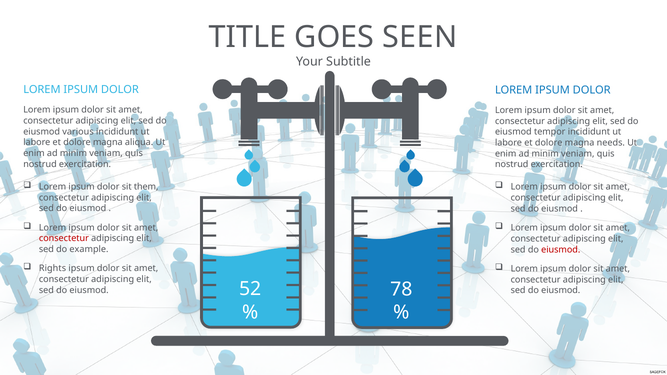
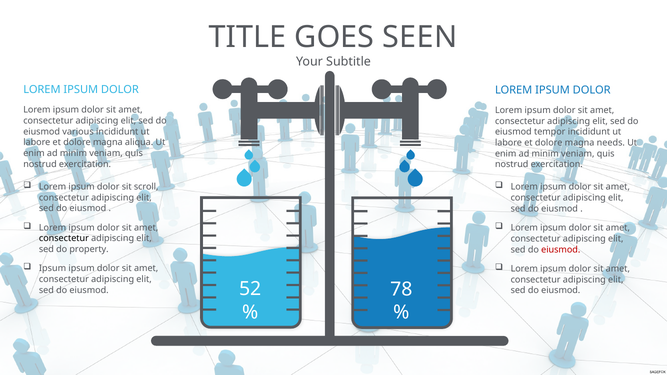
them: them -> scroll
consectetur at (64, 239) colour: red -> black
example: example -> property
Rights at (53, 269): Rights -> Ipsum
